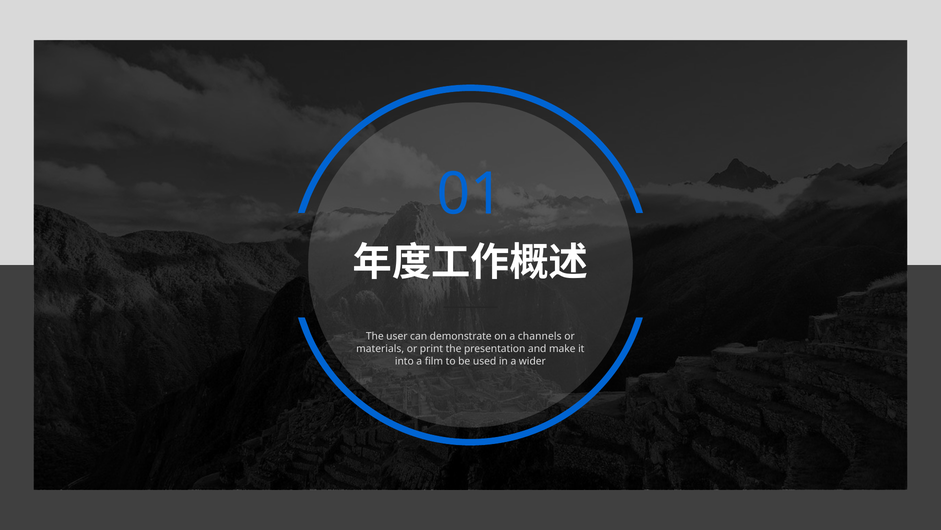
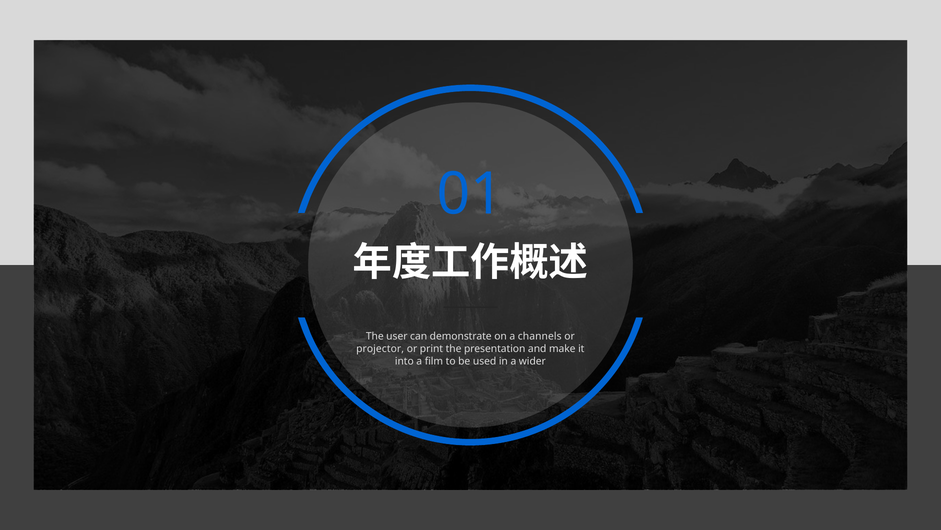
materials: materials -> projector
